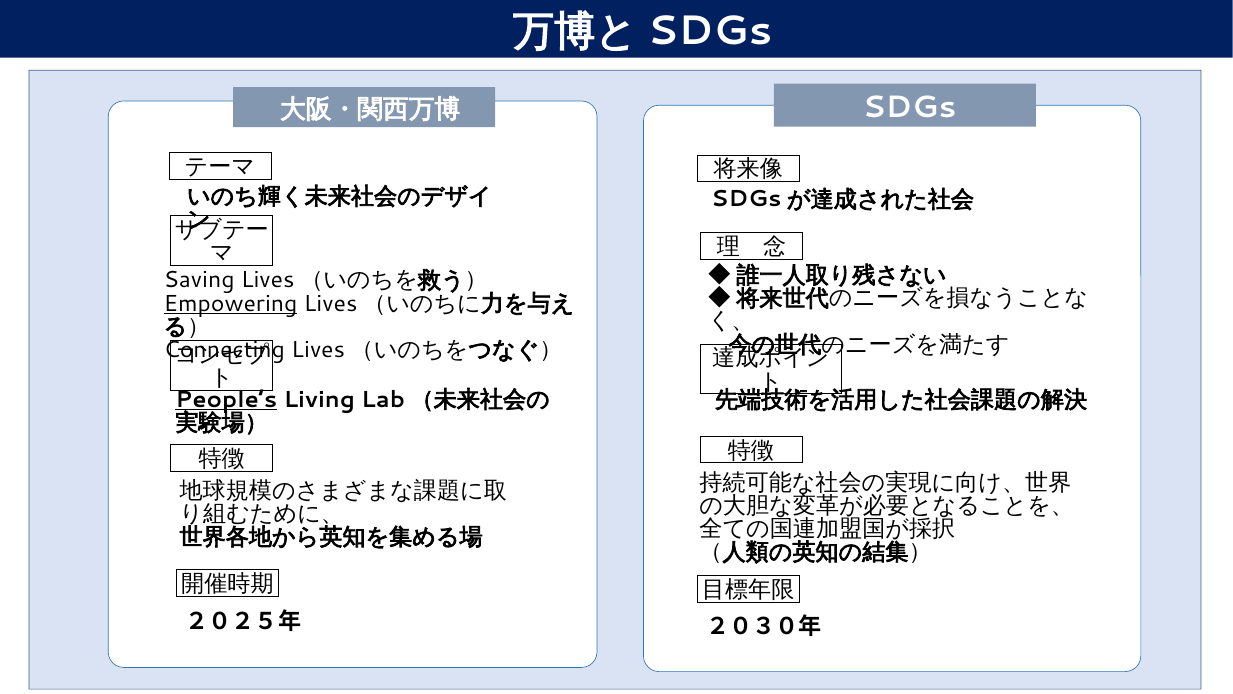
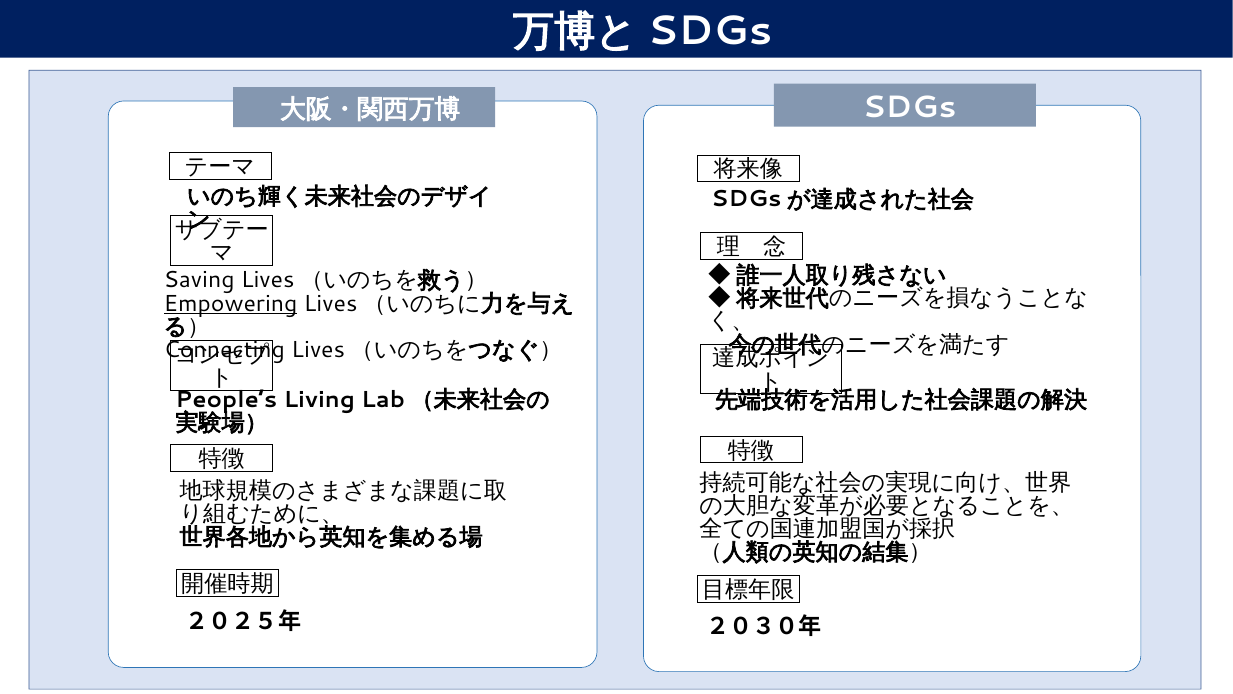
People’s underline: present -> none
